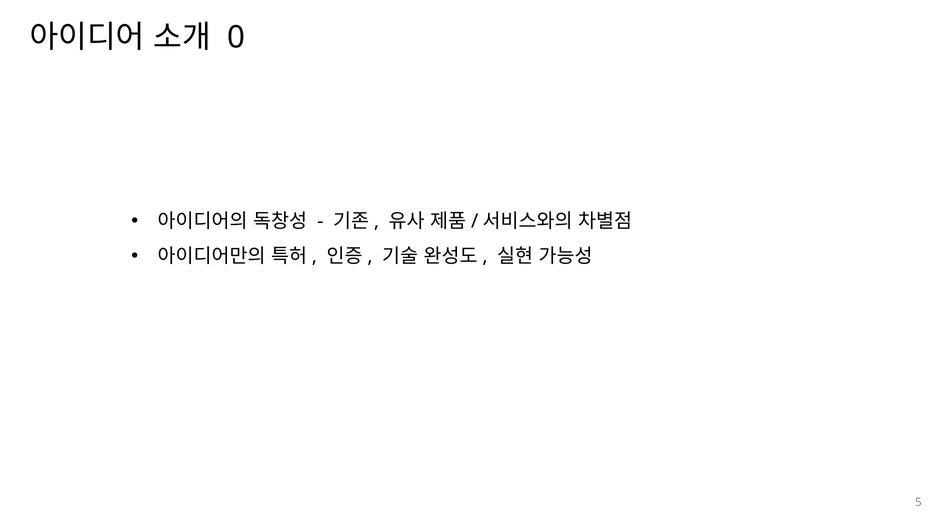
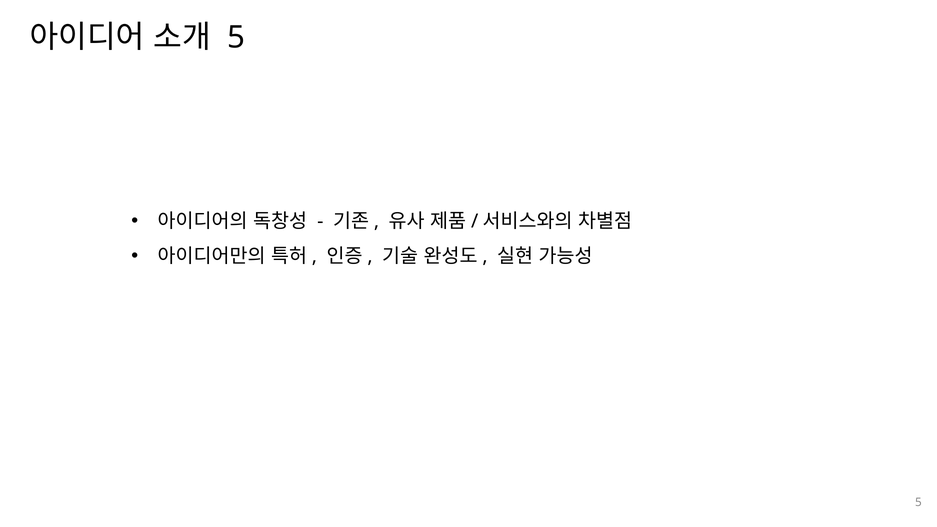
0 at (236, 37): 0 -> 5
